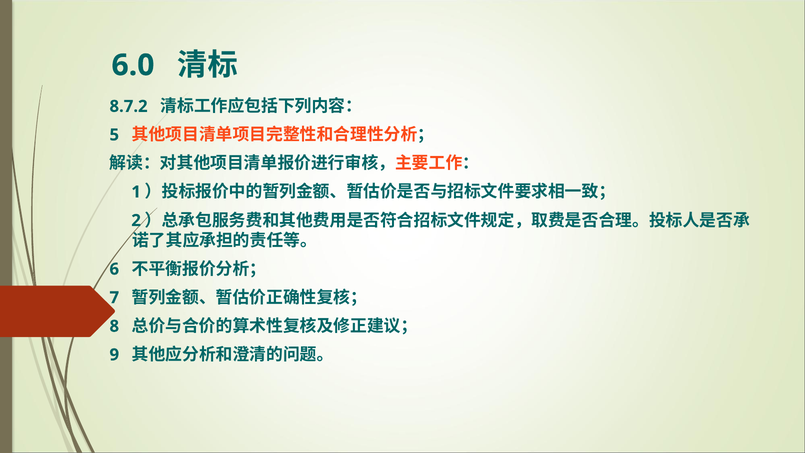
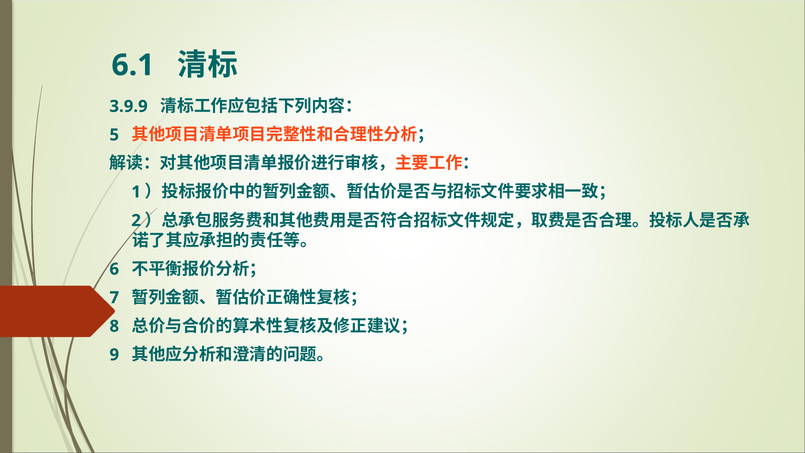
6.0: 6.0 -> 6.1
8.7.2: 8.7.2 -> 3.9.9
